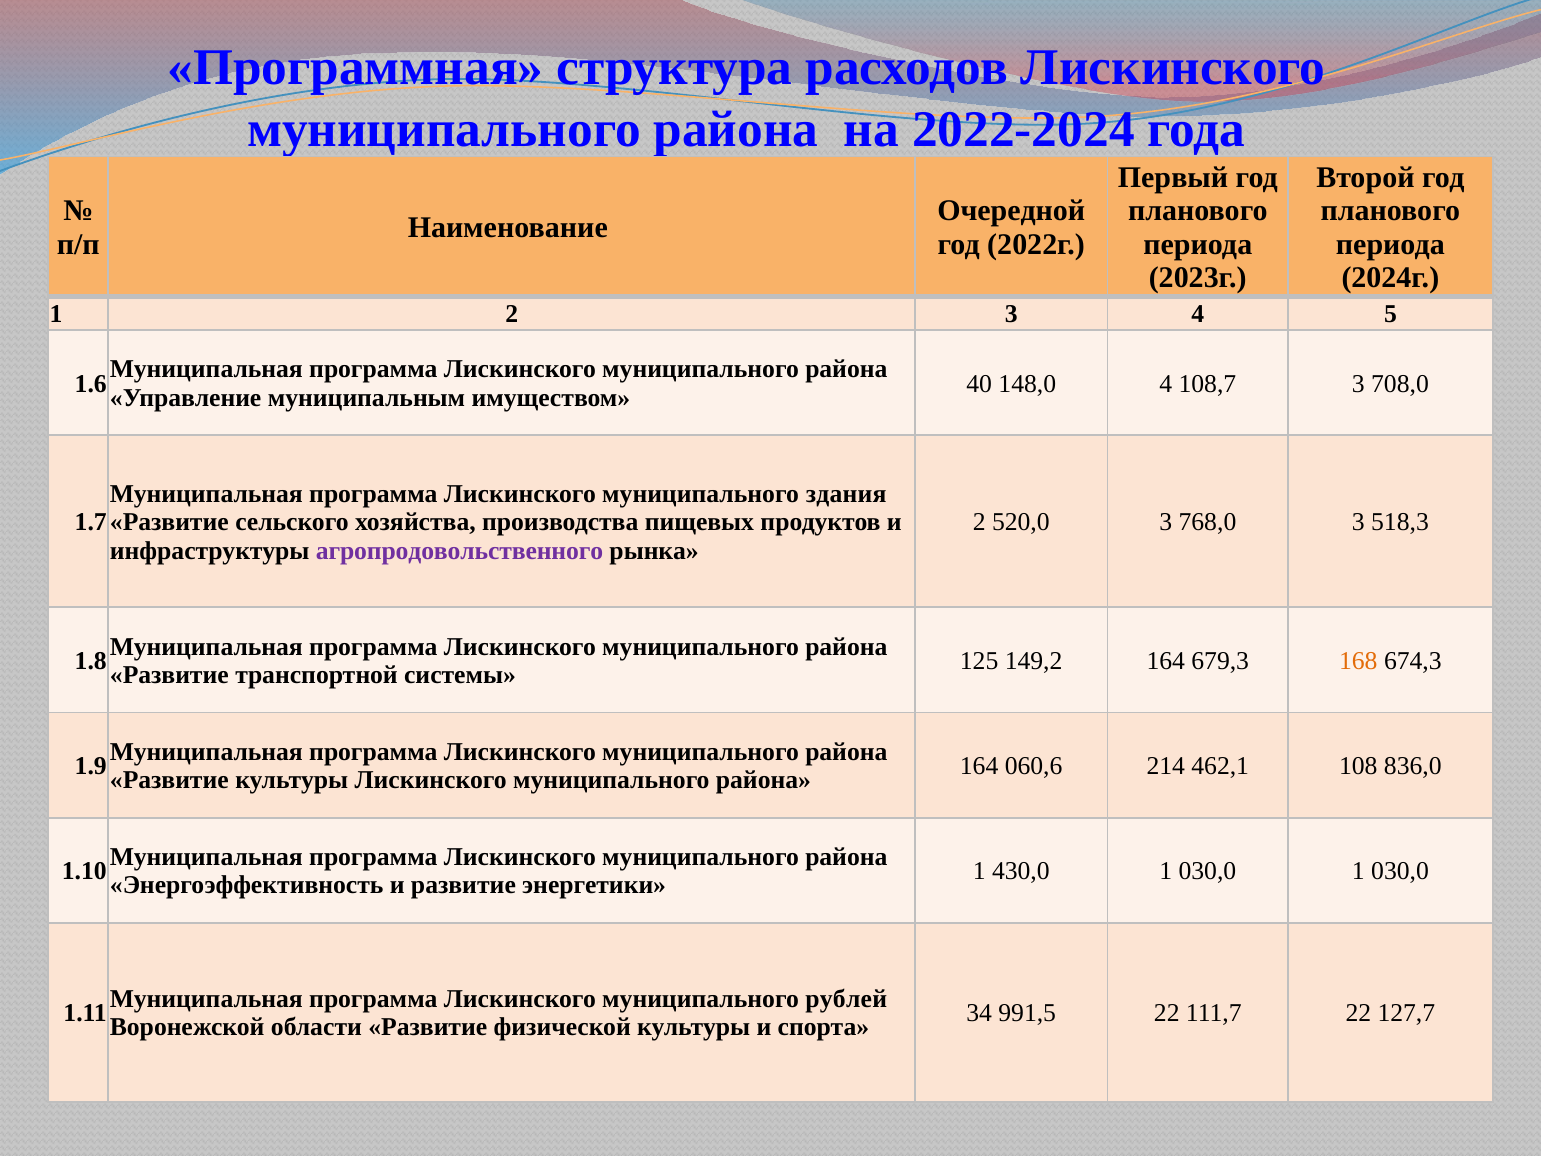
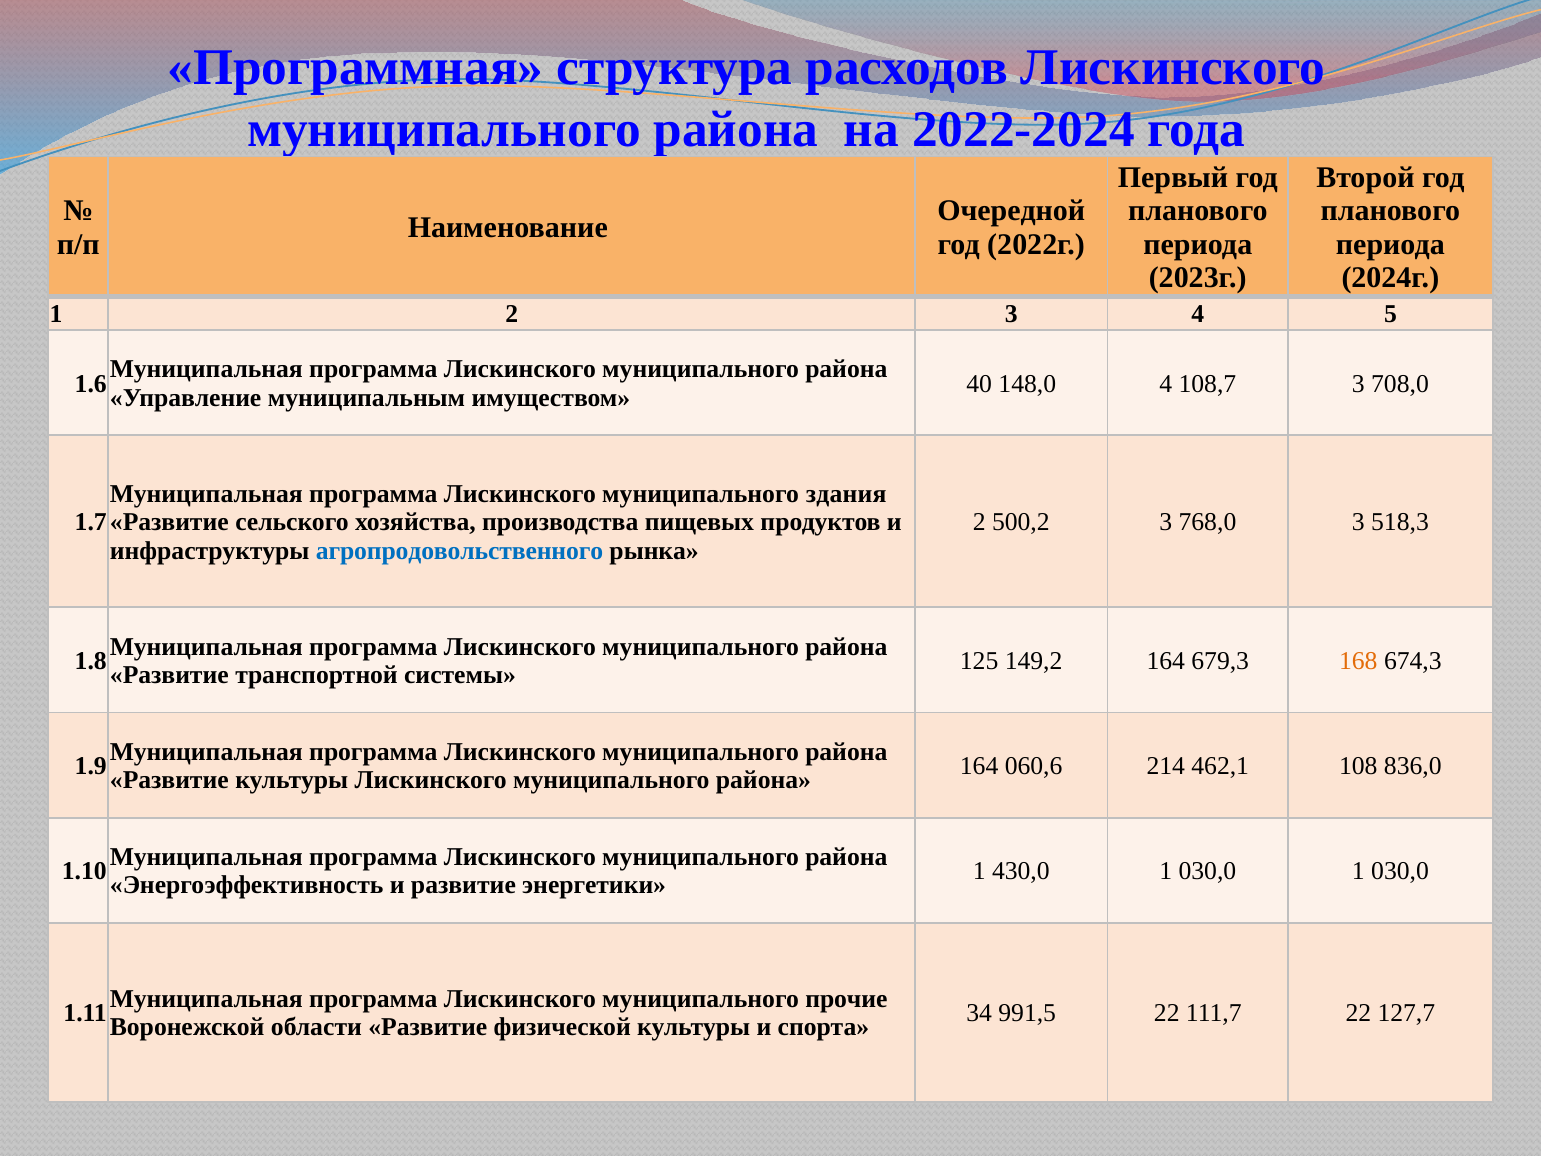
520,0: 520,0 -> 500,2
агропродовольственного colour: purple -> blue
рублей: рублей -> прочие
